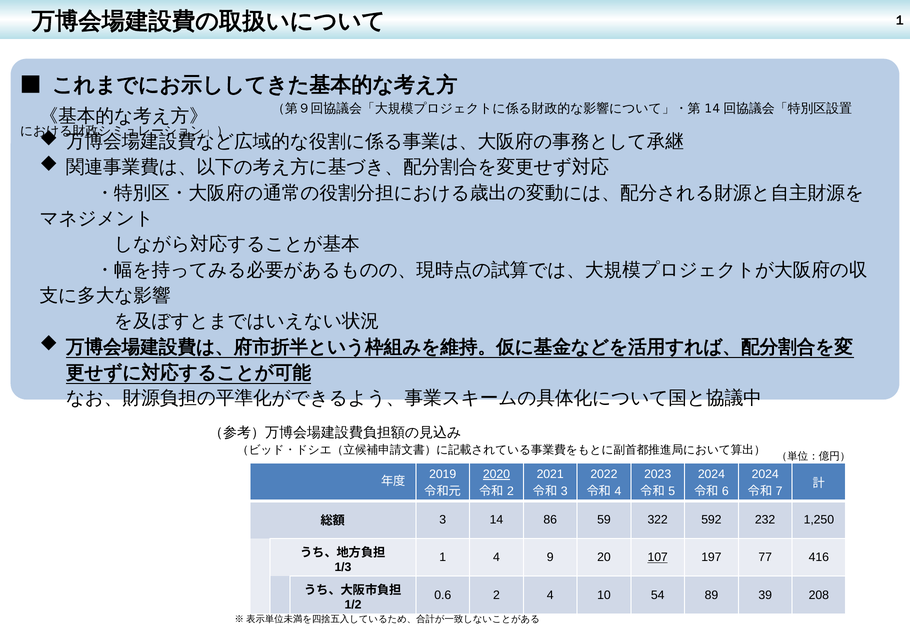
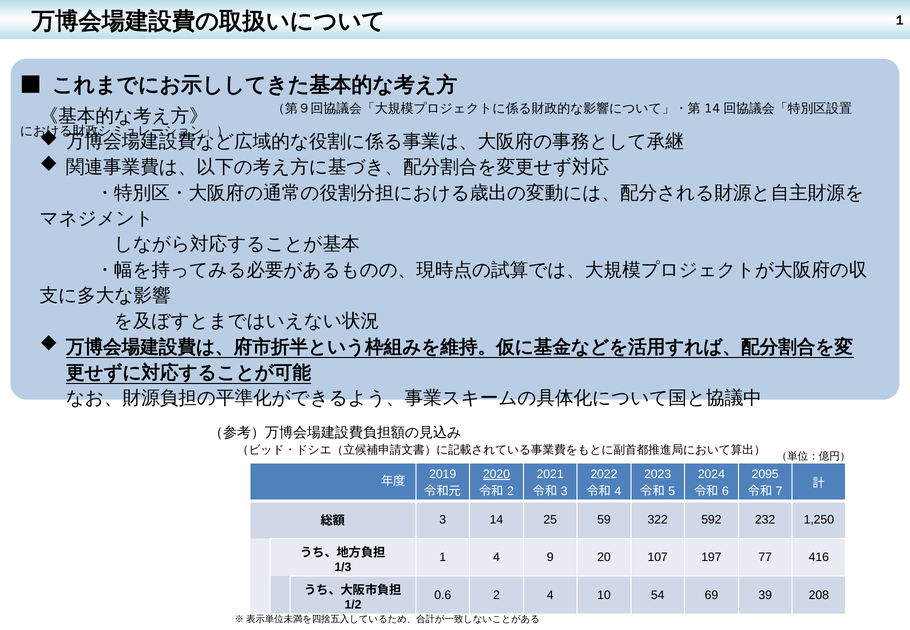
2024 at (765, 474): 2024 -> 2095
86: 86 -> 25
107 underline: present -> none
89: 89 -> 69
